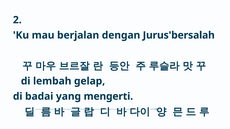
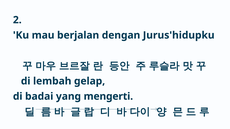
Jurus'bersalah: Jurus'bersalah -> Jurus'hidupku
